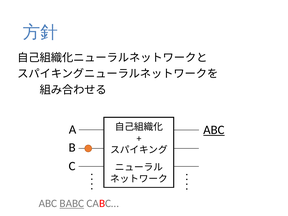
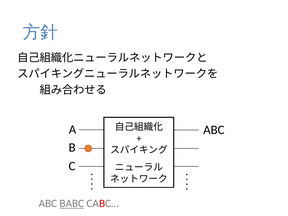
ABC at (214, 130) underline: present -> none
